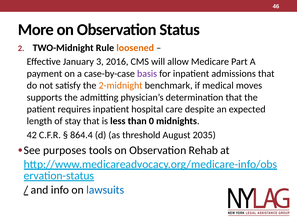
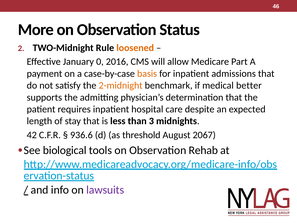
3: 3 -> 0
basis colour: purple -> orange
moves: moves -> better
0: 0 -> 3
864.4: 864.4 -> 936.6
2035: 2035 -> 2067
purposes: purposes -> biological
lawsuits colour: blue -> purple
